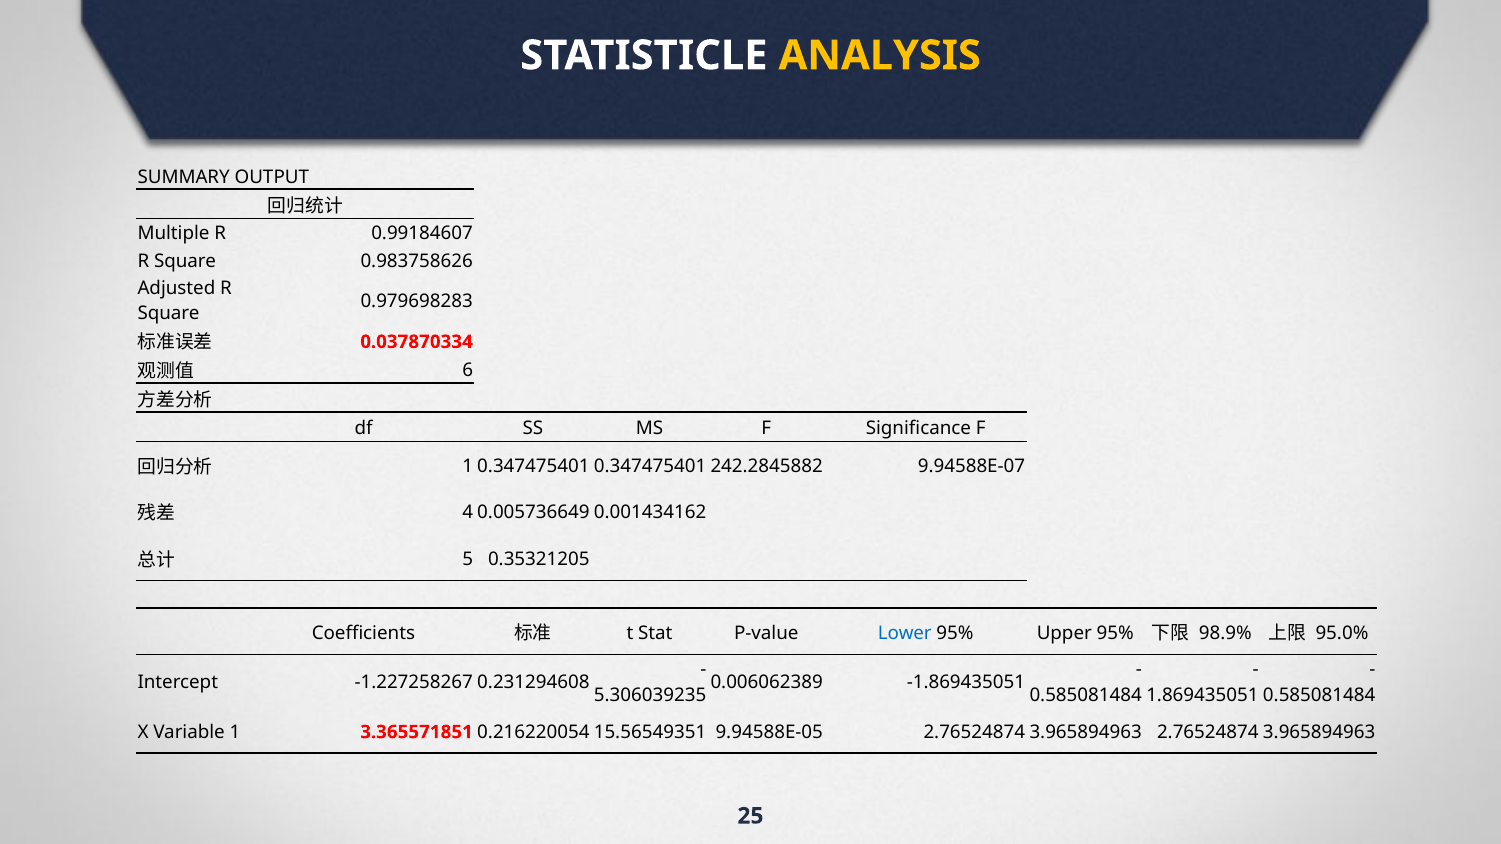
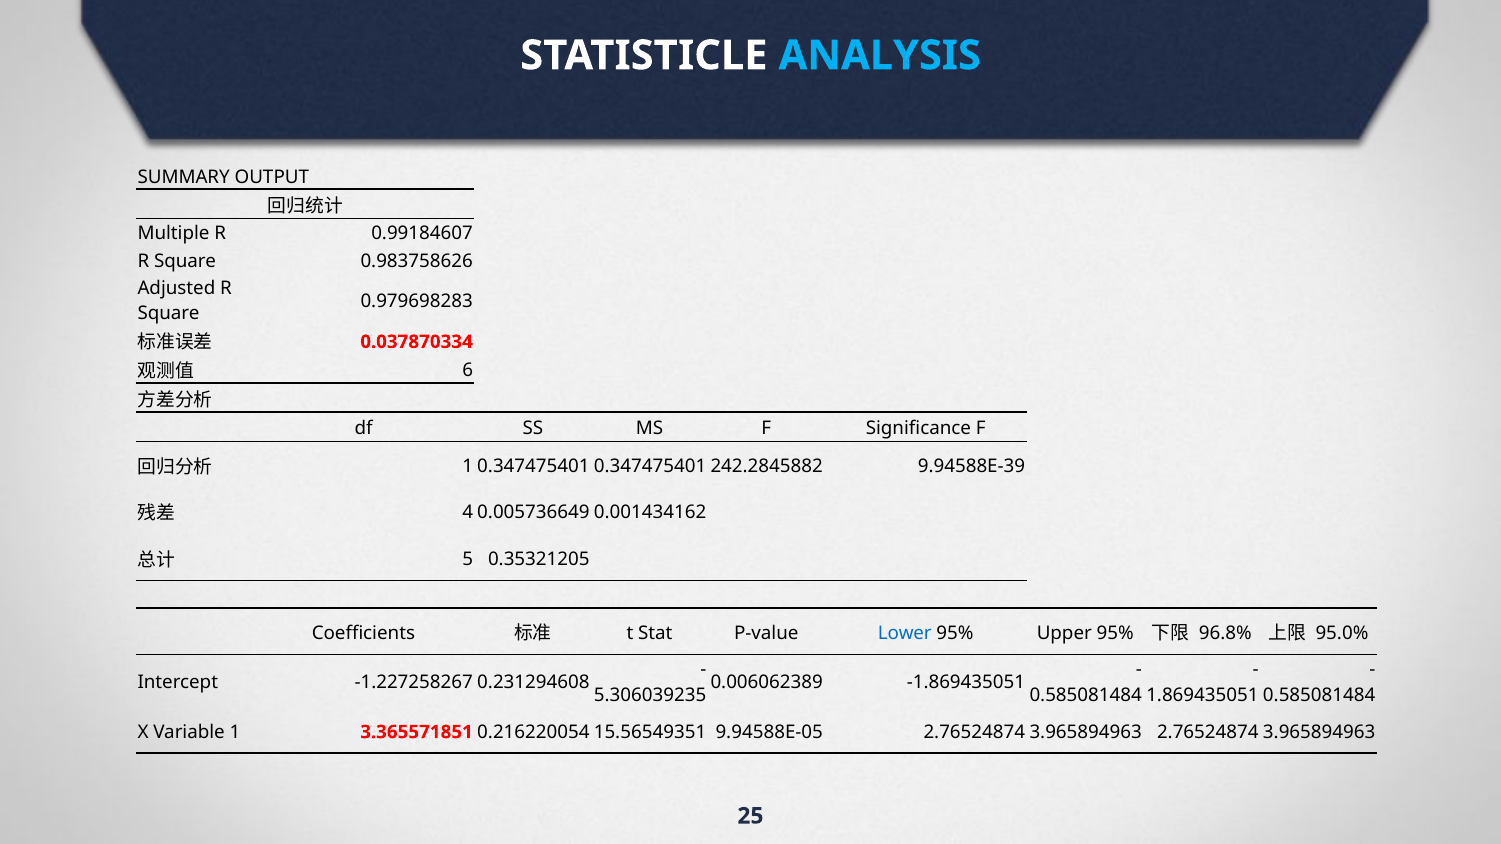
ANALYSIS colour: yellow -> light blue
9.94588E-07: 9.94588E-07 -> 9.94588E-39
98.9%: 98.9% -> 96.8%
